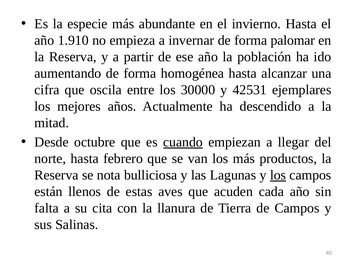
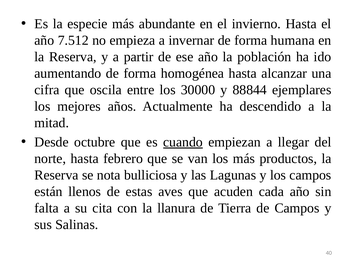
1.910: 1.910 -> 7.512
palomar: palomar -> humana
42531: 42531 -> 88844
los at (278, 175) underline: present -> none
